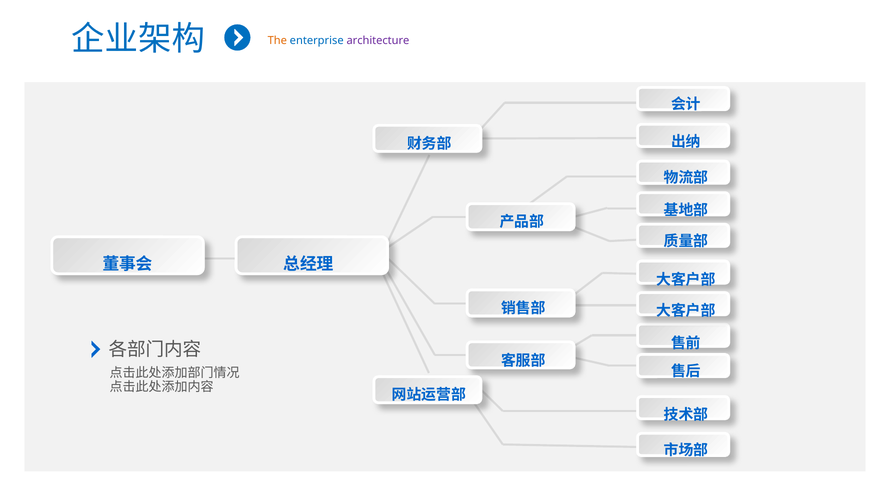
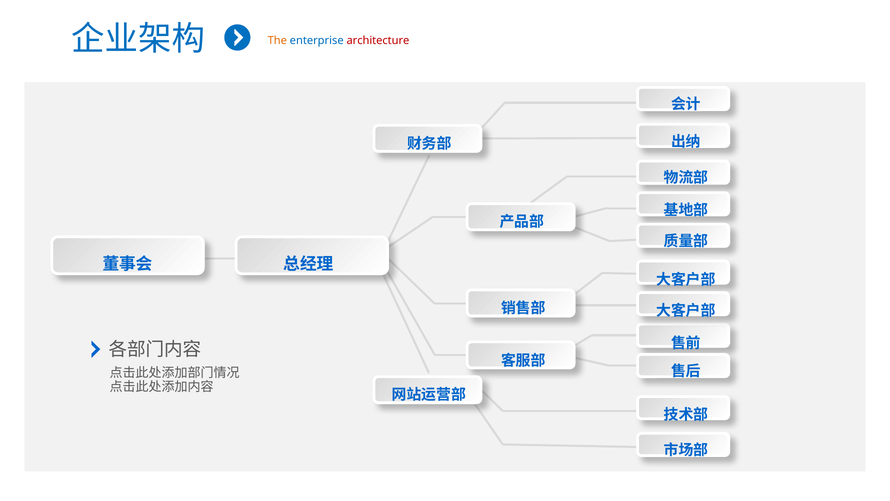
architecture colour: purple -> red
